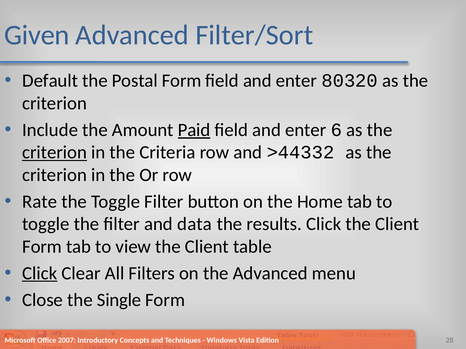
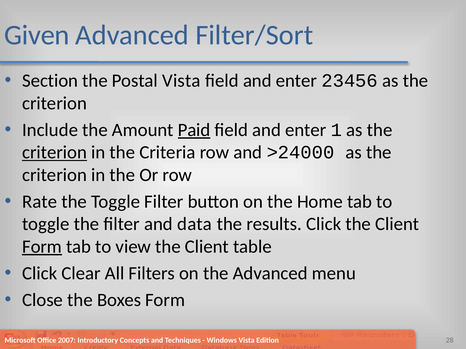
Default: Default -> Section
Postal Form: Form -> Vista
80320: 80320 -> 23456
6: 6 -> 1
>44332: >44332 -> >24000
Form at (42, 247) underline: none -> present
Click at (40, 274) underline: present -> none
Single: Single -> Boxes
